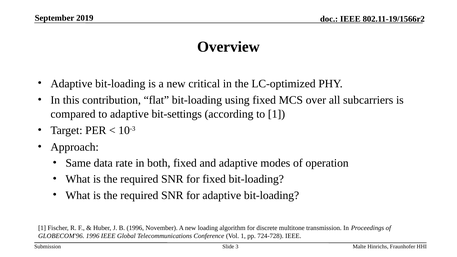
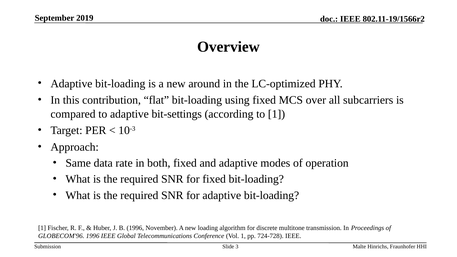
critical: critical -> around
